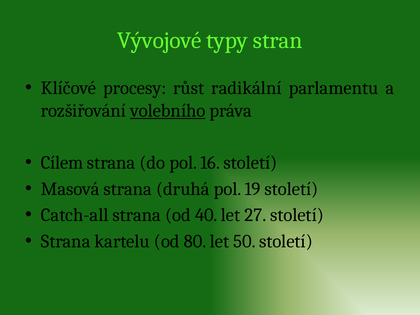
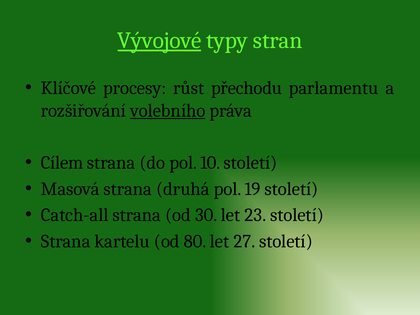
Vývojové underline: none -> present
radikální: radikální -> přechodu
16: 16 -> 10
40: 40 -> 30
27: 27 -> 23
50: 50 -> 27
